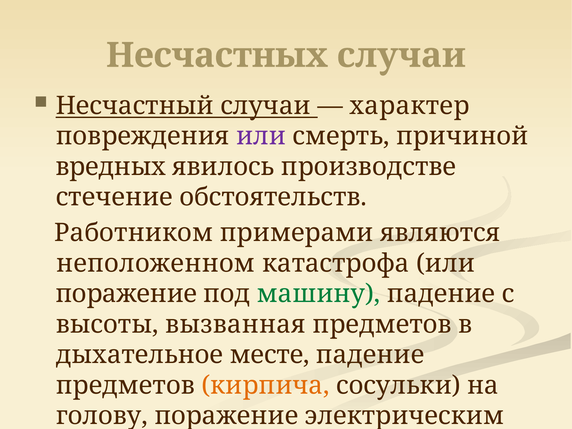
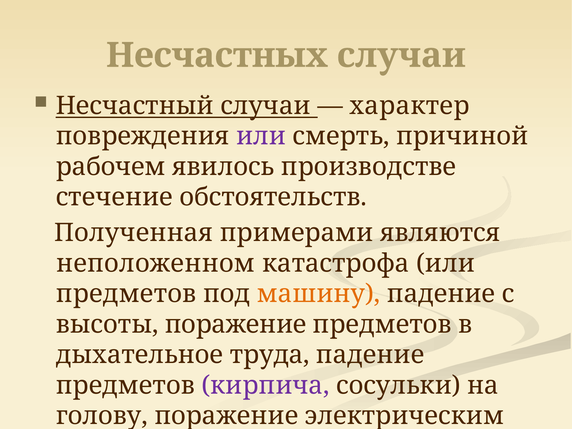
вредных: вредных -> рабочем
Работником: Работником -> Полученная
поражение at (126, 294): поражение -> предметов
машину colour: green -> orange
высоты вызванная: вызванная -> поражение
месте: месте -> труда
кирпича colour: orange -> purple
